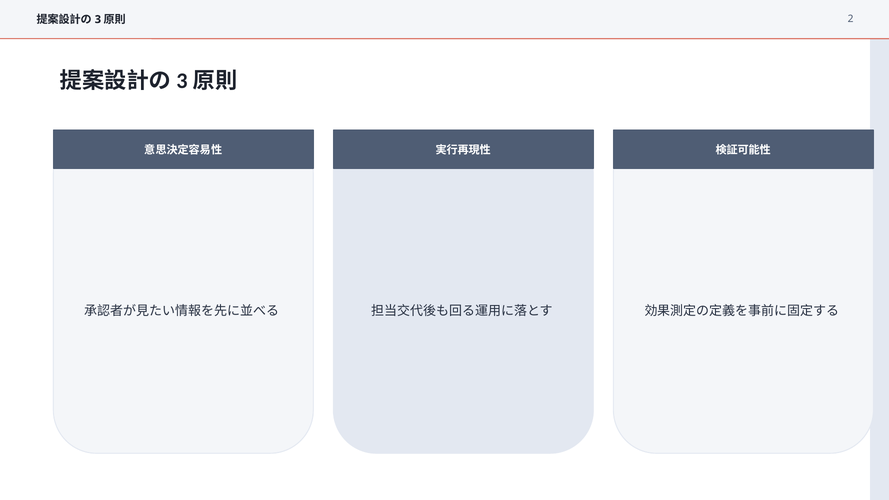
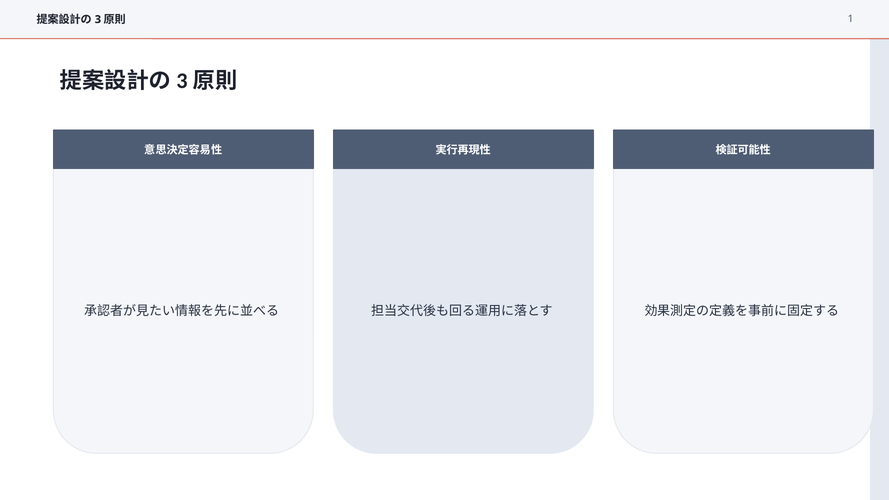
2: 2 -> 1
